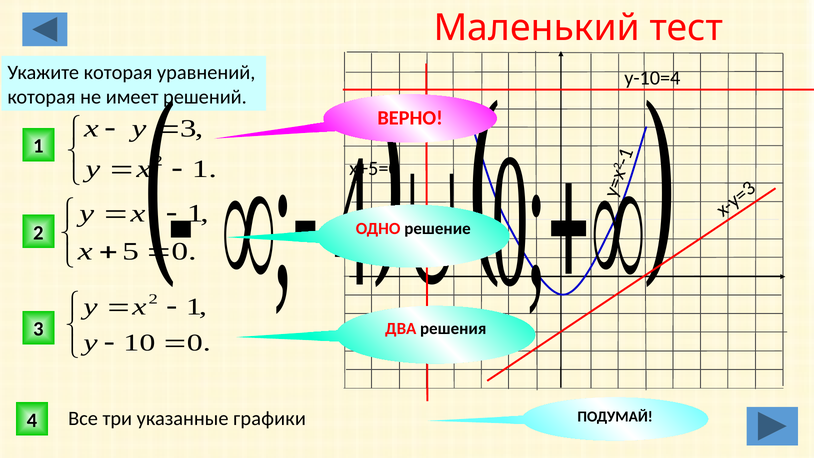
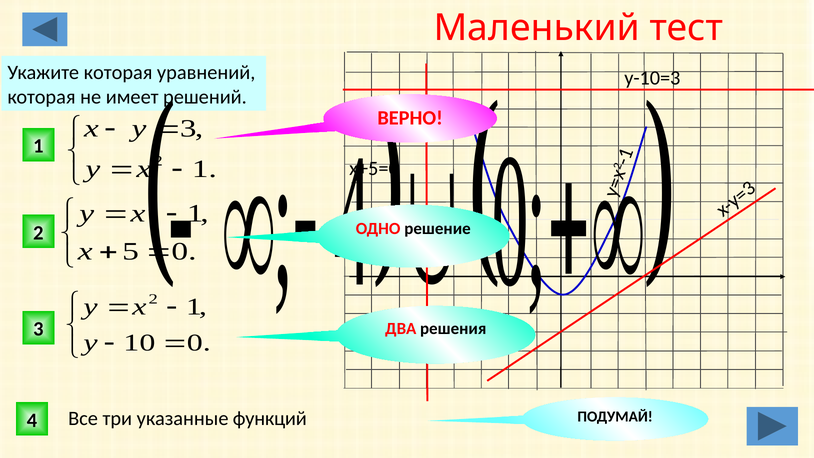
y-10=4: y-10=4 -> y-10=3
графики: графики -> функций
